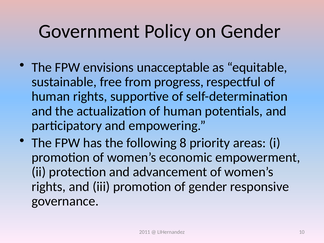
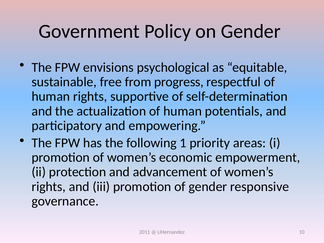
unacceptable: unacceptable -> psychological
8: 8 -> 1
